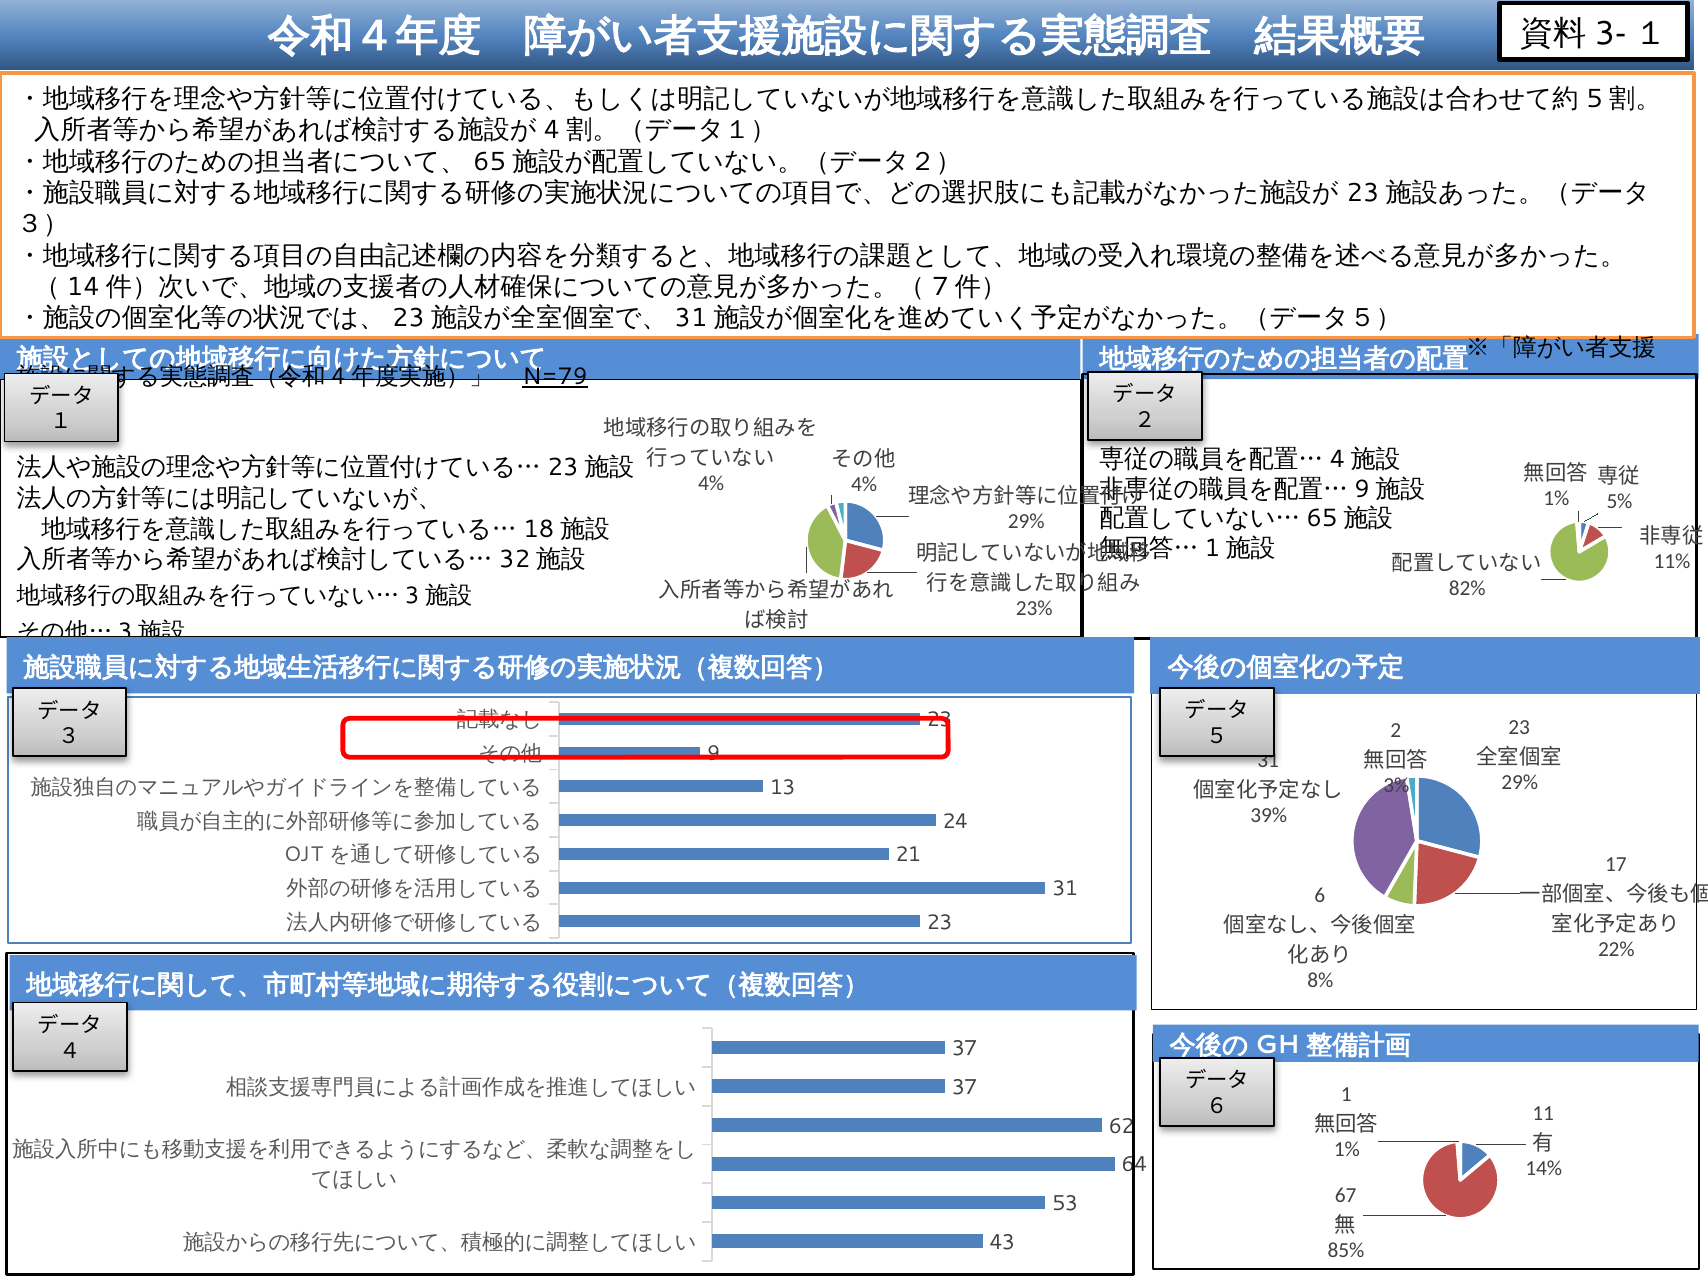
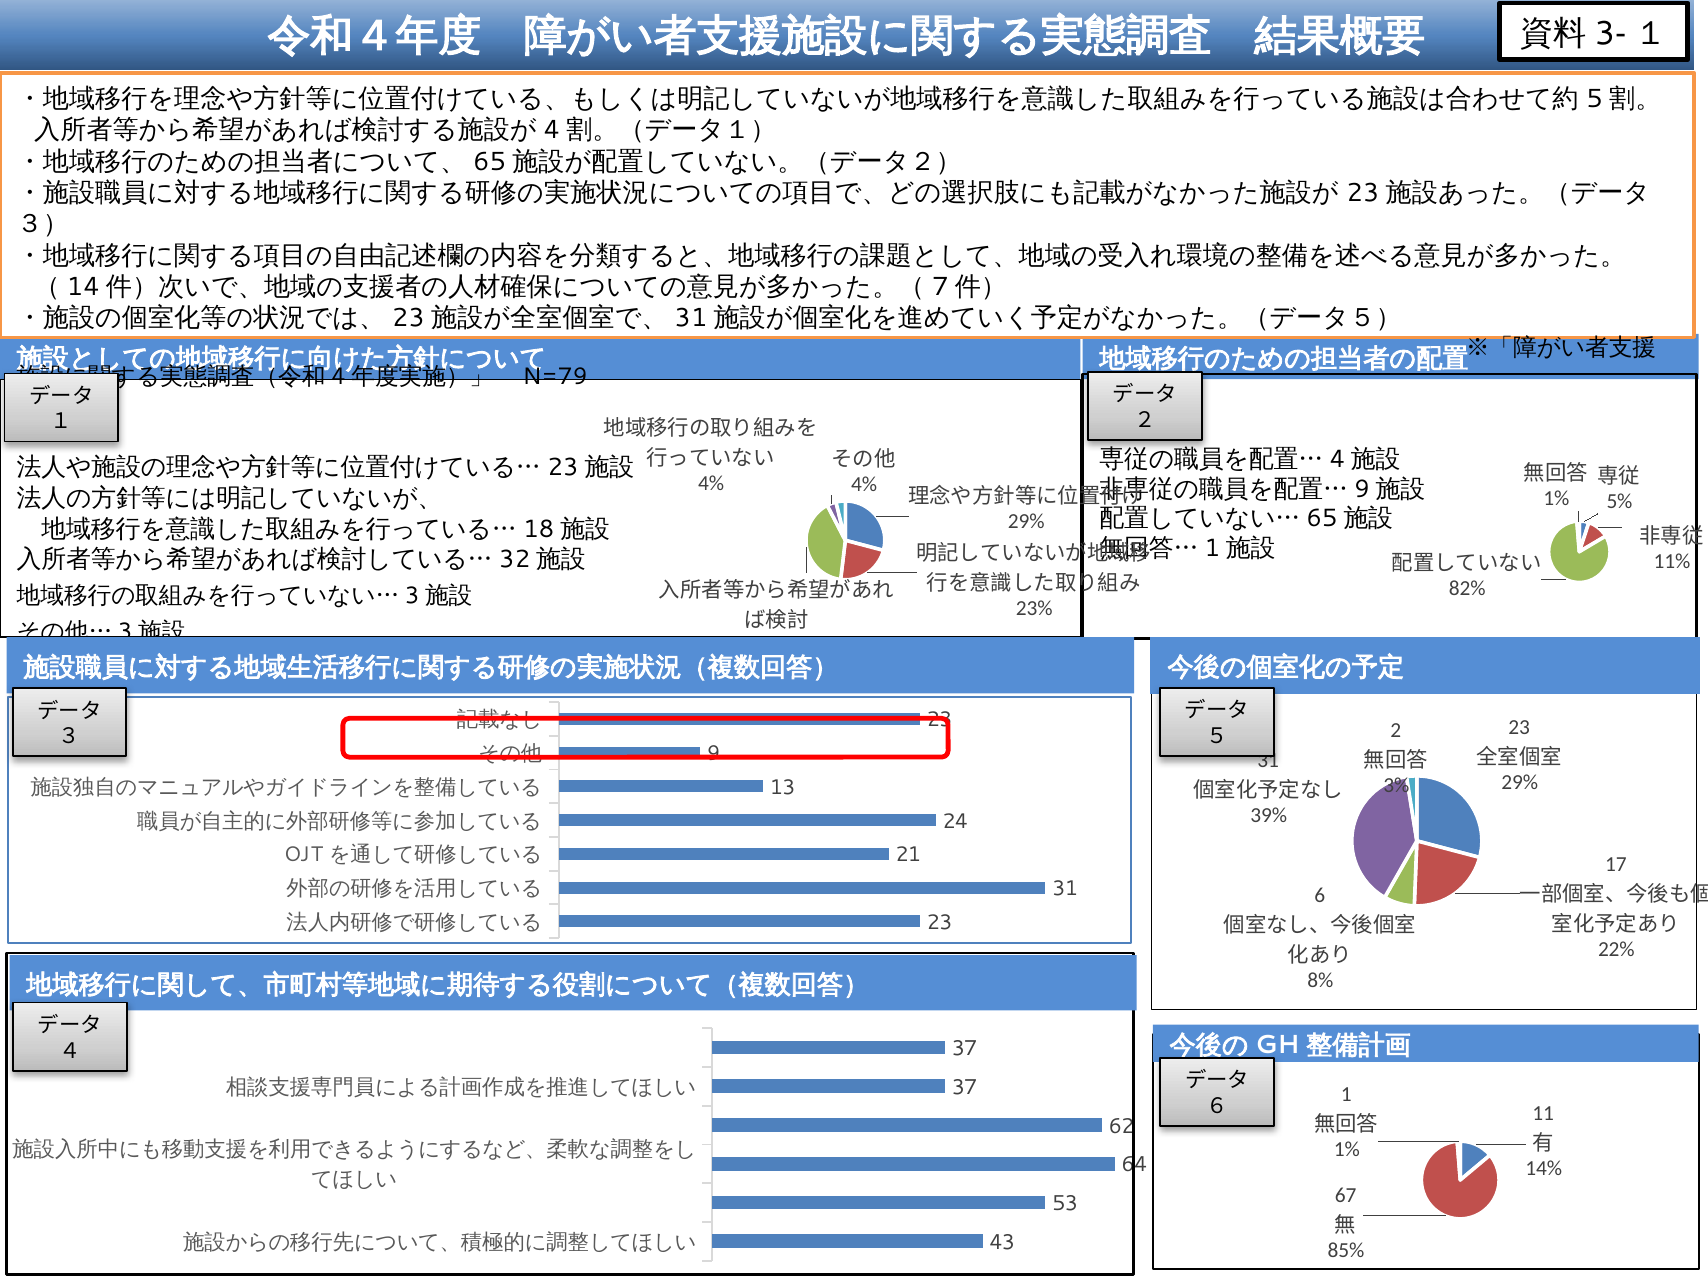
N=79 underline: present -> none
